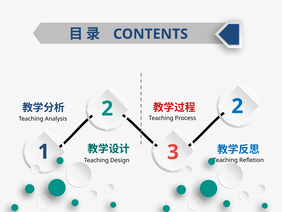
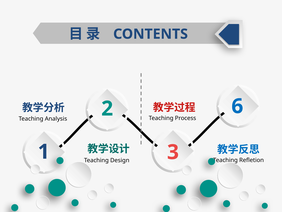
2 2: 2 -> 6
